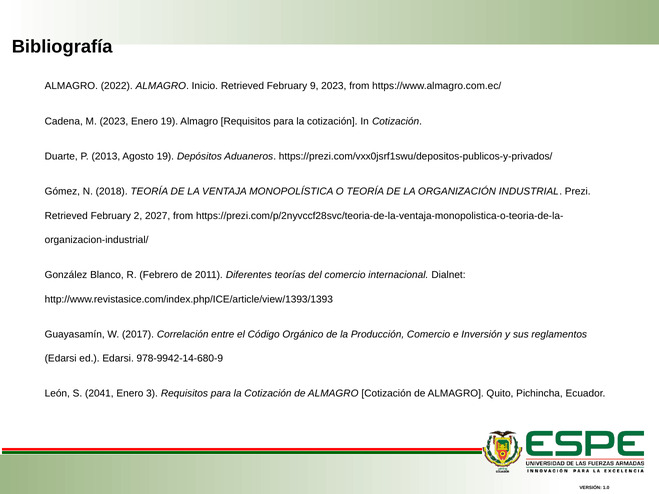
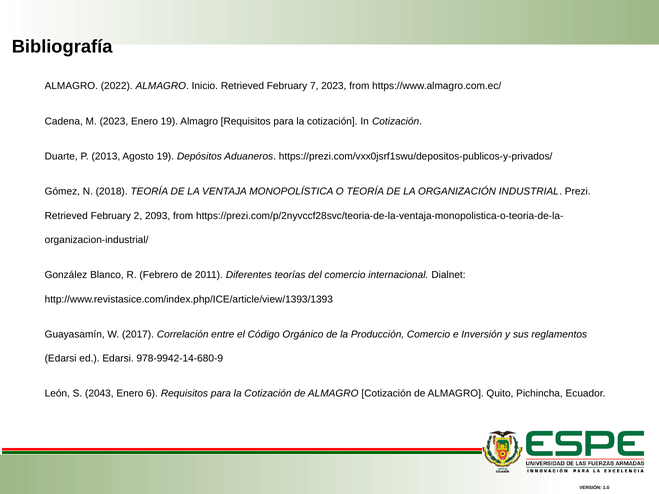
9: 9 -> 7
2027: 2027 -> 2093
2041: 2041 -> 2043
3: 3 -> 6
